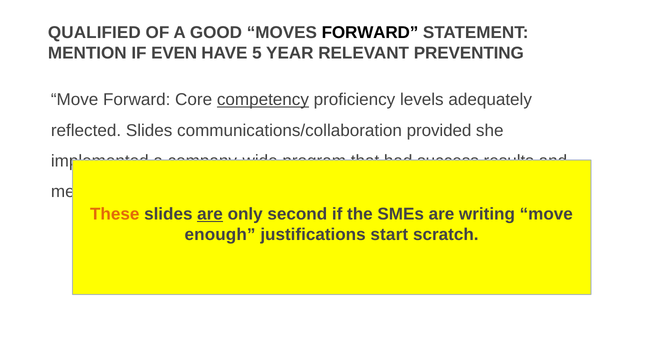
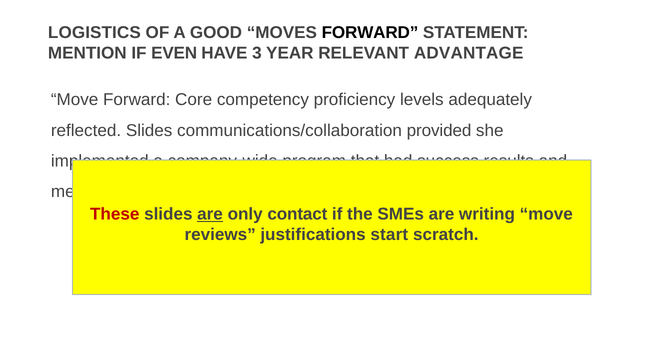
QUALIFIED: QUALIFIED -> LOGISTICS
5: 5 -> 3
PREVENTING: PREVENTING -> ADVANTAGE
competency underline: present -> none
These colour: orange -> red
second: second -> contact
enough: enough -> reviews
